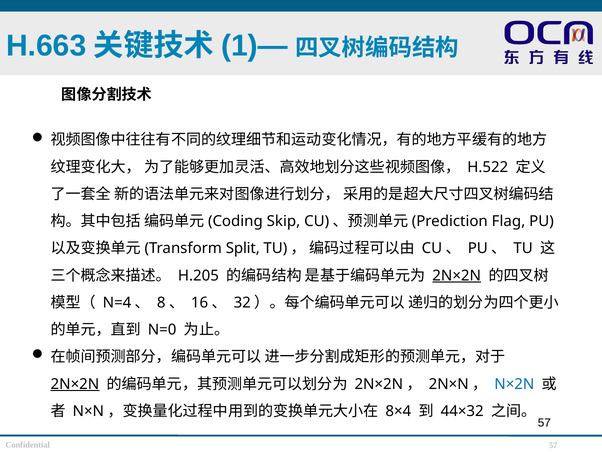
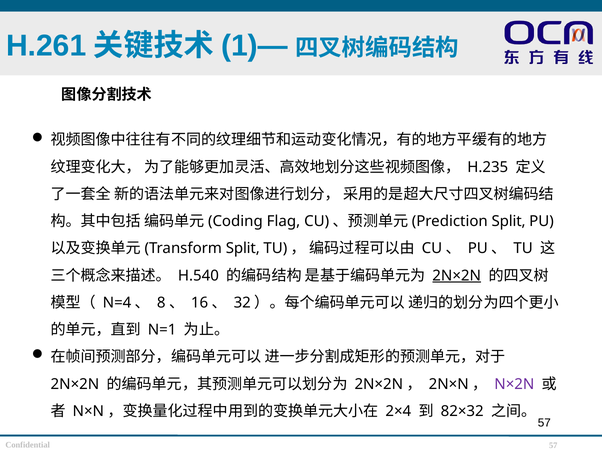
H.663: H.663 -> H.261
H.522: H.522 -> H.235
Skip: Skip -> Flag
Flag at (508, 221): Flag -> Split
H.205: H.205 -> H.540
N=0: N=0 -> N=1
2N×2N at (75, 384) underline: present -> none
N×2N colour: blue -> purple
8×4: 8×4 -> 2×4
44×32: 44×32 -> 82×32
